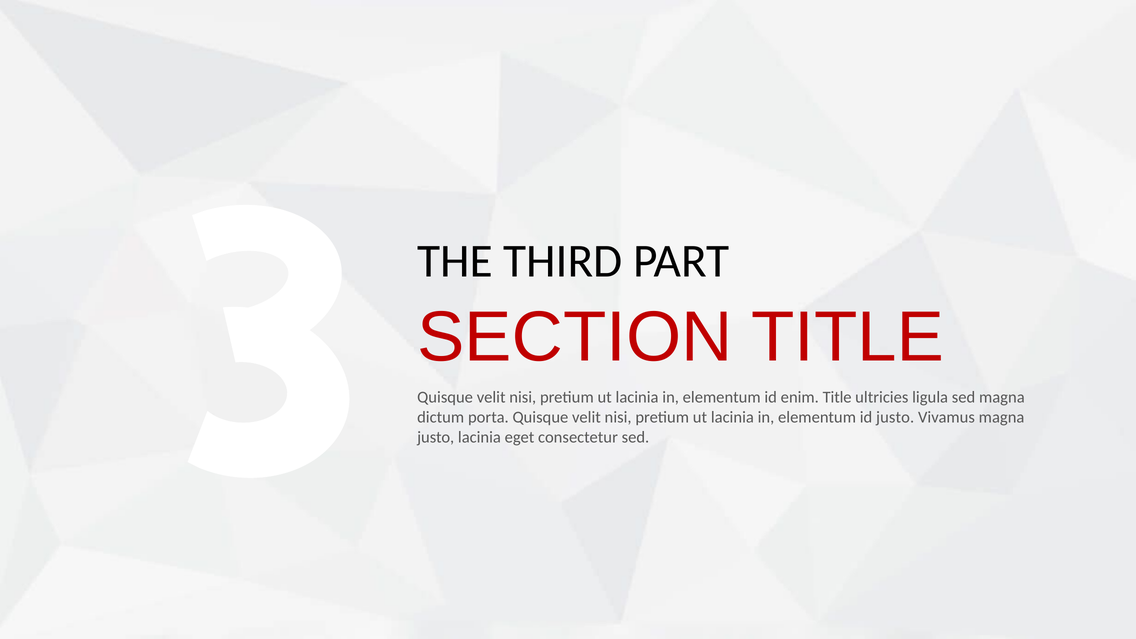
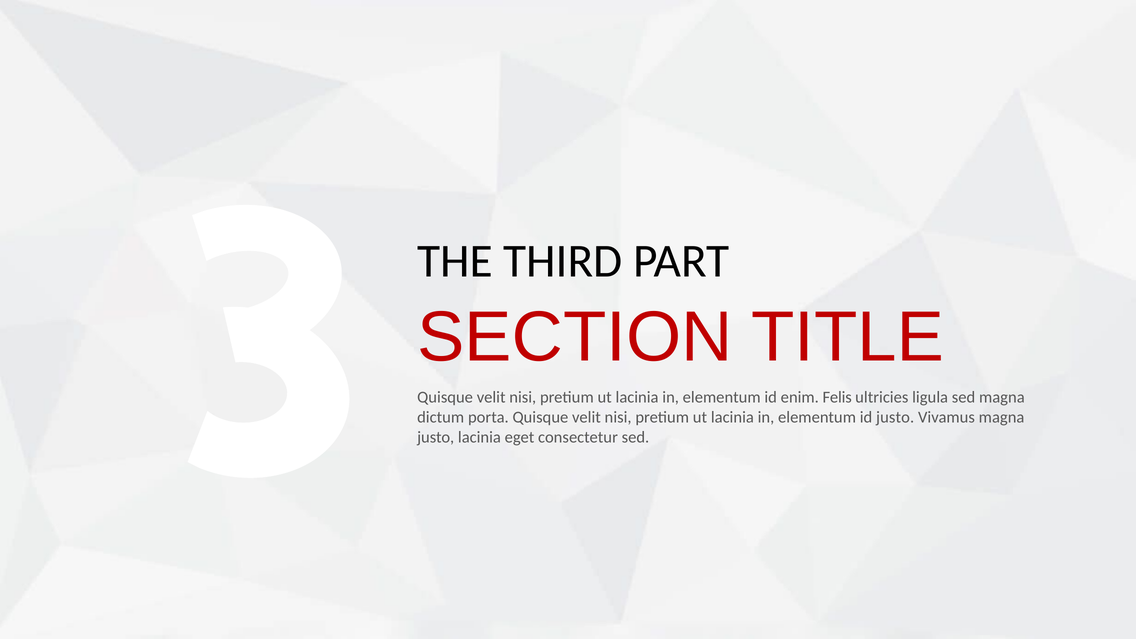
enim Title: Title -> Felis
